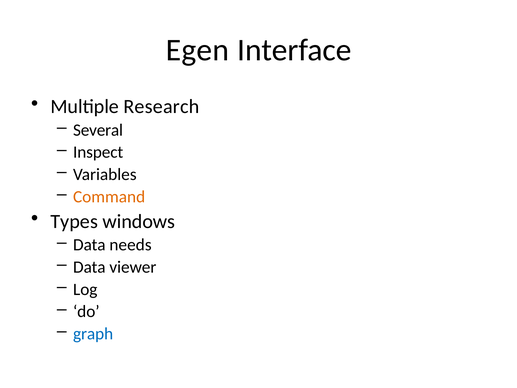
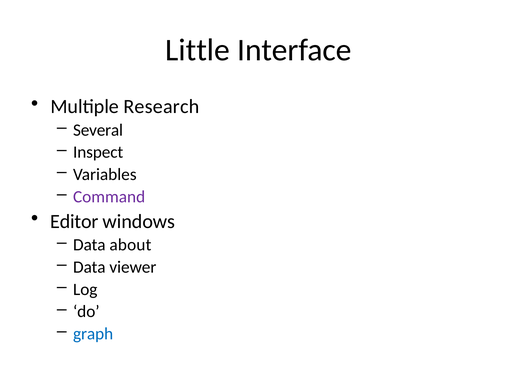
Egen: Egen -> Little
Command colour: orange -> purple
Types: Types -> Editor
needs: needs -> about
